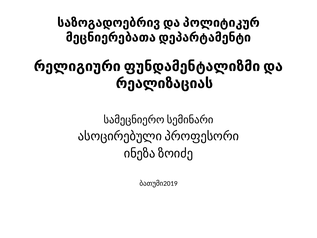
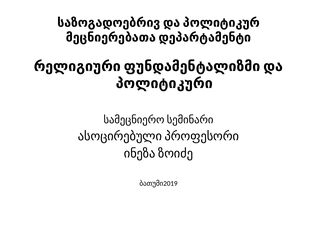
რეალიზაციას: რეალიზაციას -> პოლიტიკური
